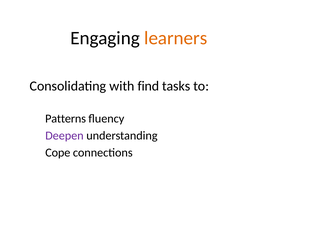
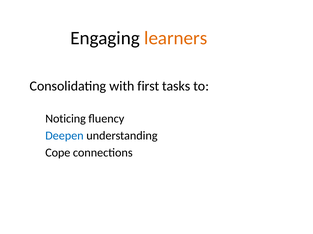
find: find -> first
Patterns: Patterns -> Noticing
Deepen colour: purple -> blue
